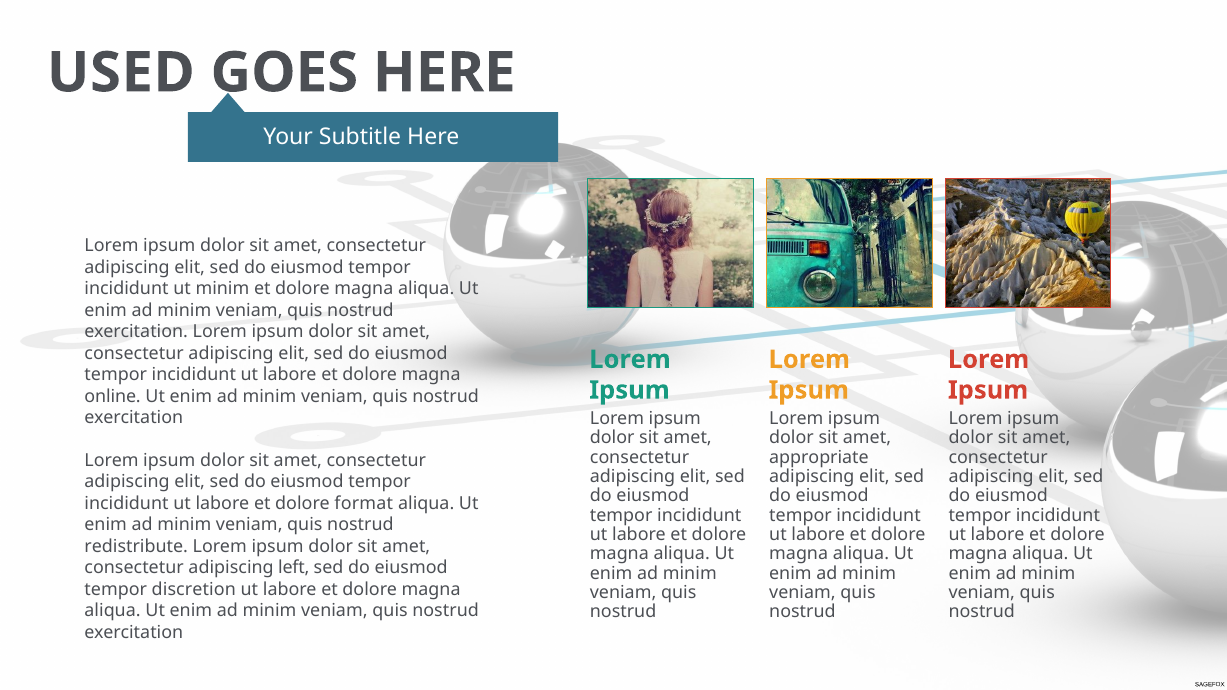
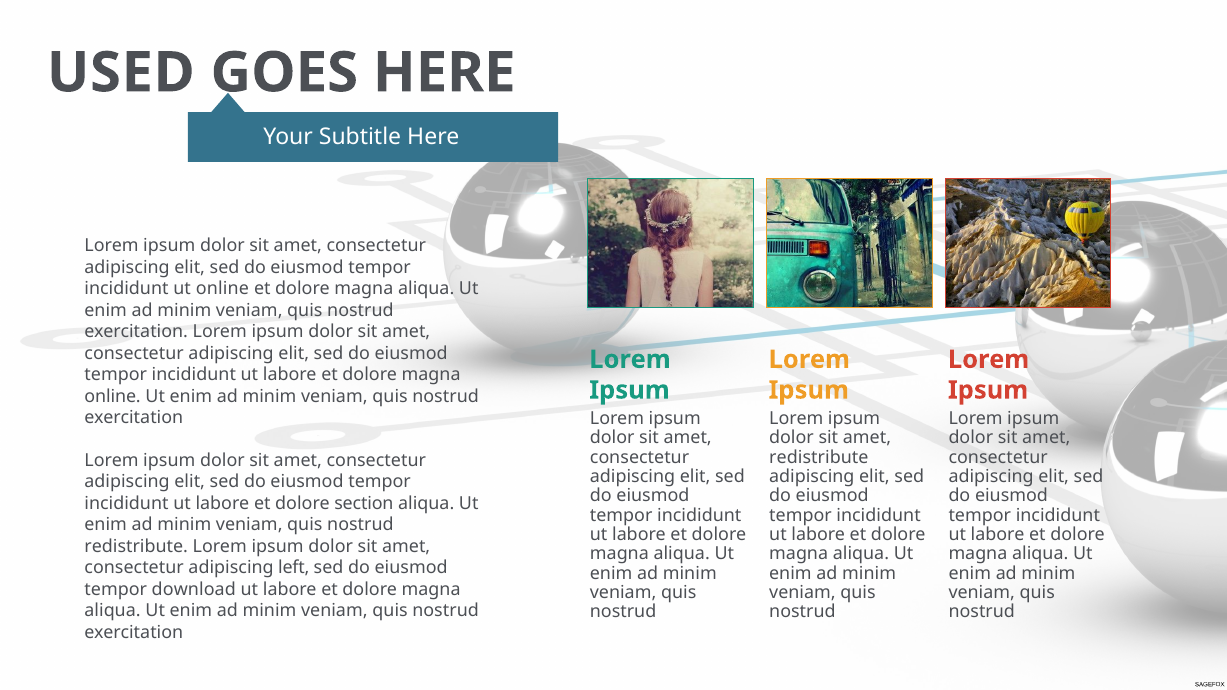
ut minim: minim -> online
appropriate at (819, 457): appropriate -> redistribute
format: format -> section
discretion: discretion -> download
